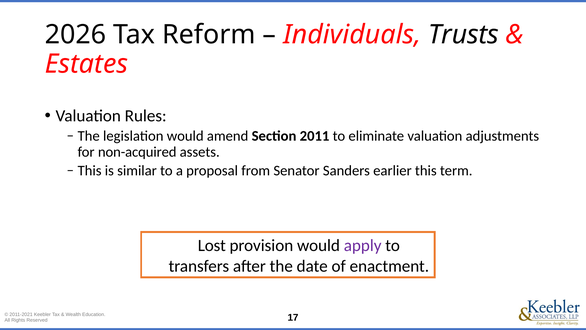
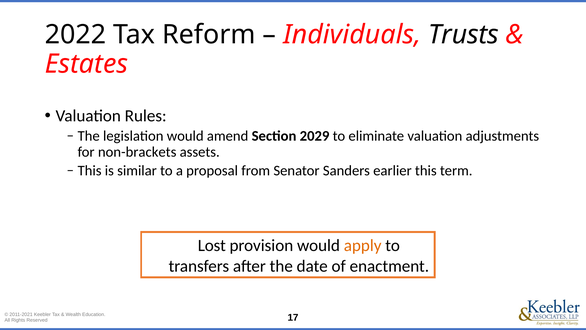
2026: 2026 -> 2022
2011: 2011 -> 2029
non-acquired: non-acquired -> non-brackets
apply colour: purple -> orange
